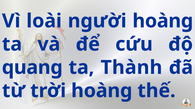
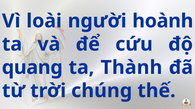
người hoàng: hoàng -> hoành
trời hoàng: hoàng -> chúng
